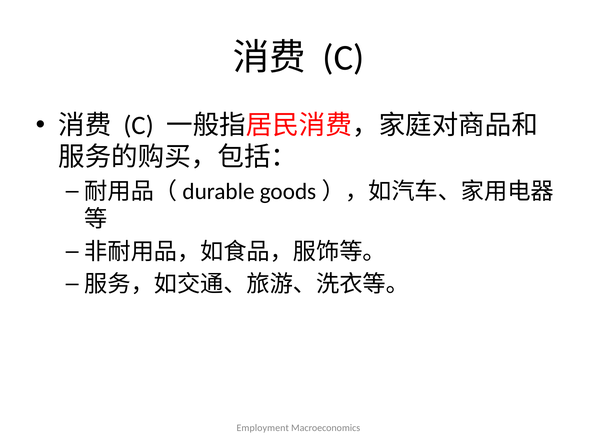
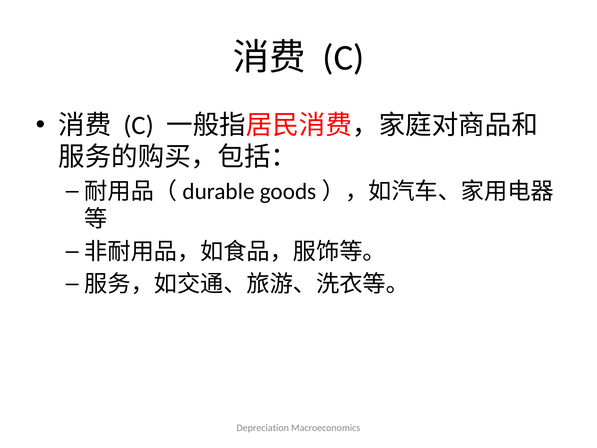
Employment: Employment -> Depreciation
